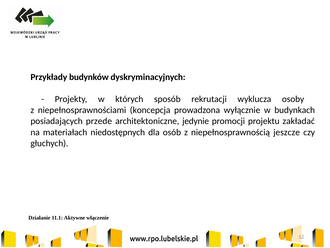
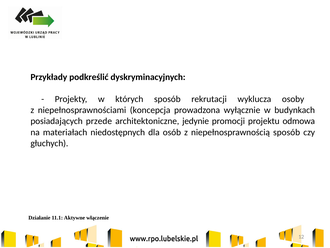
budynków: budynków -> podkreślić
zakładać: zakładać -> odmowa
niepełnosprawnością jeszcze: jeszcze -> sposób
